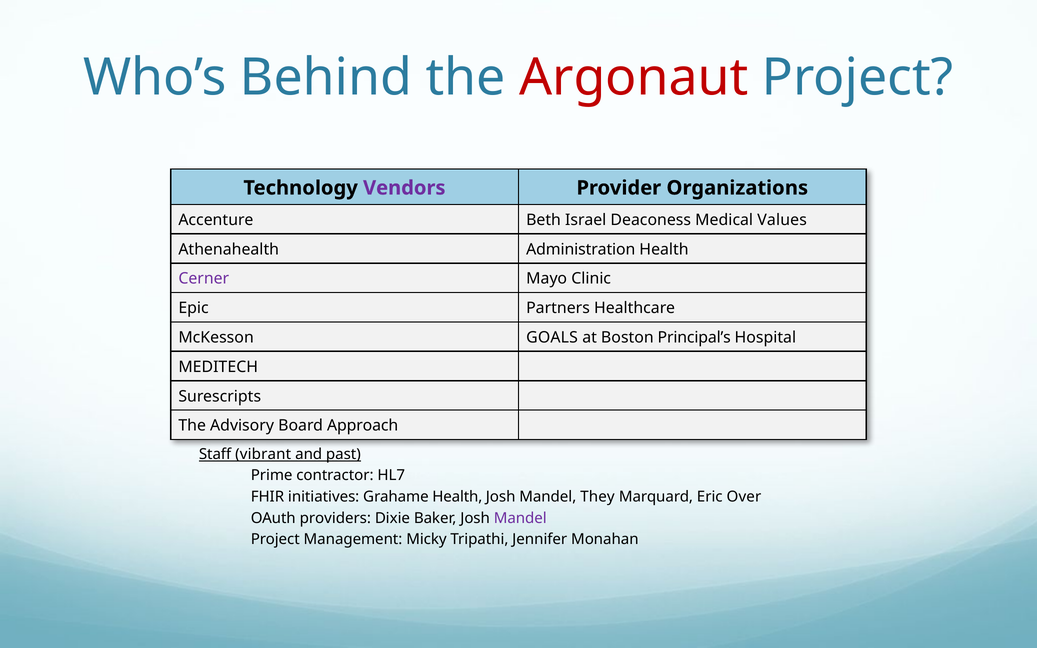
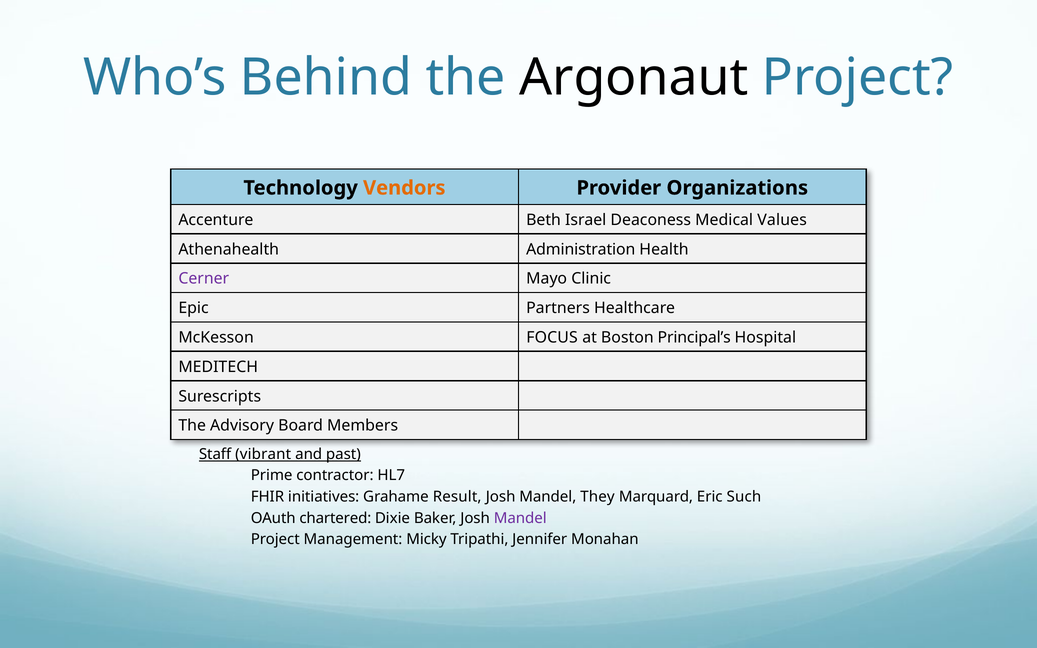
Argonaut colour: red -> black
Vendors colour: purple -> orange
GOALS: GOALS -> FOCUS
Approach: Approach -> Members
Grahame Health: Health -> Result
Over: Over -> Such
providers: providers -> chartered
